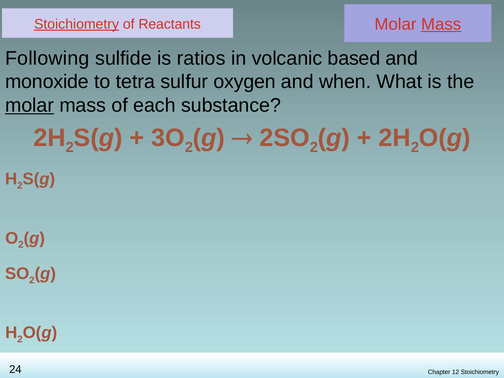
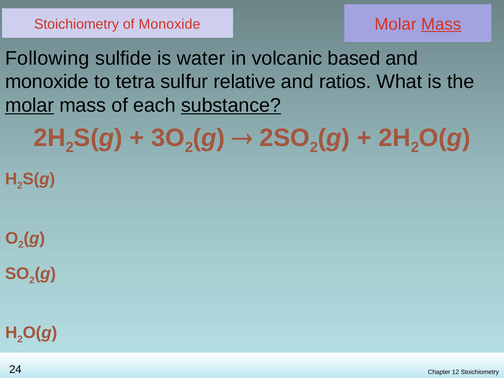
Stoichiometry at (77, 24) underline: present -> none
of Reactants: Reactants -> Monoxide
ratios: ratios -> water
oxygen: oxygen -> relative
when: when -> ratios
substance underline: none -> present
